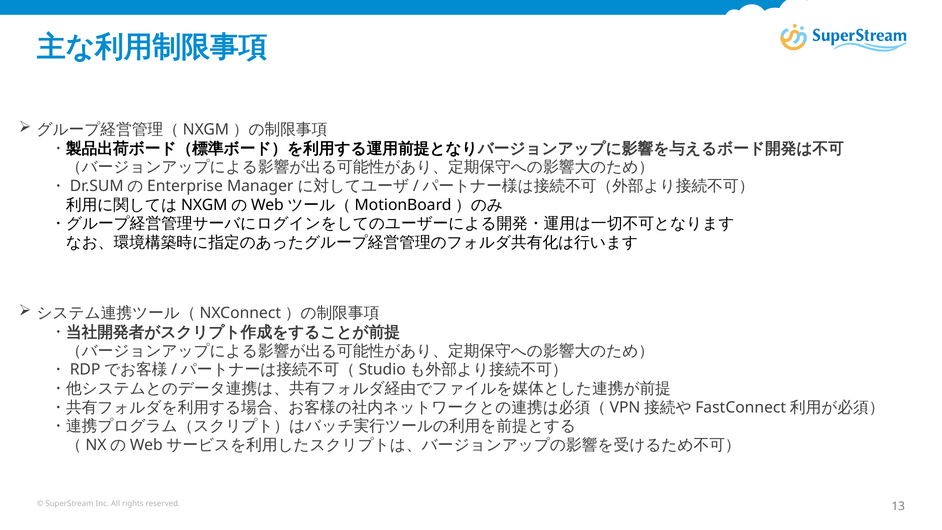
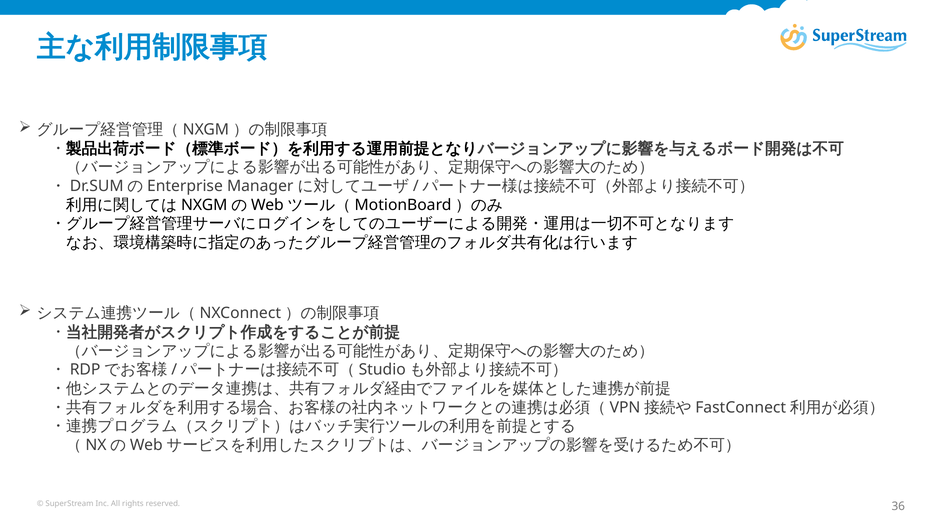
13: 13 -> 36
